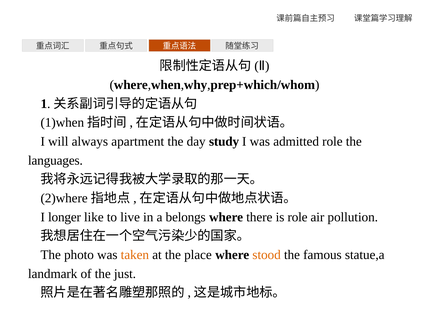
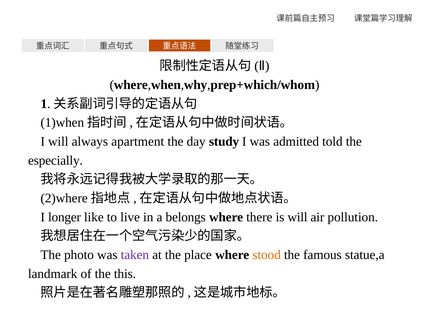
admitted role: role -> told
languages: languages -> especially
is role: role -> will
taken colour: orange -> purple
just: just -> this
